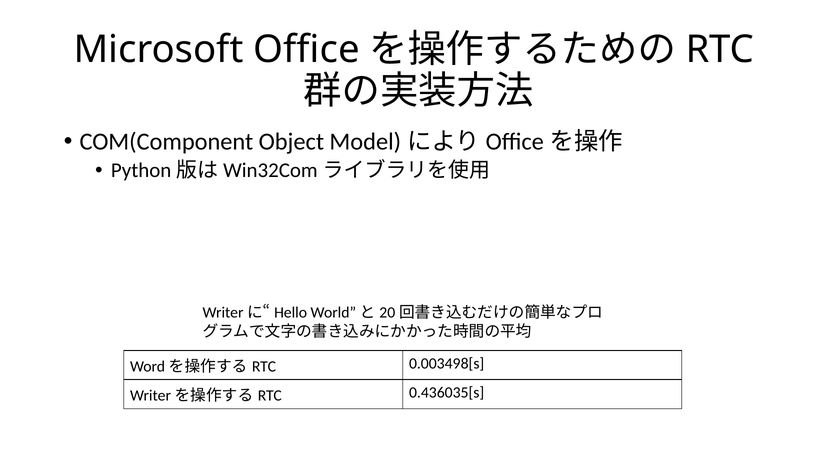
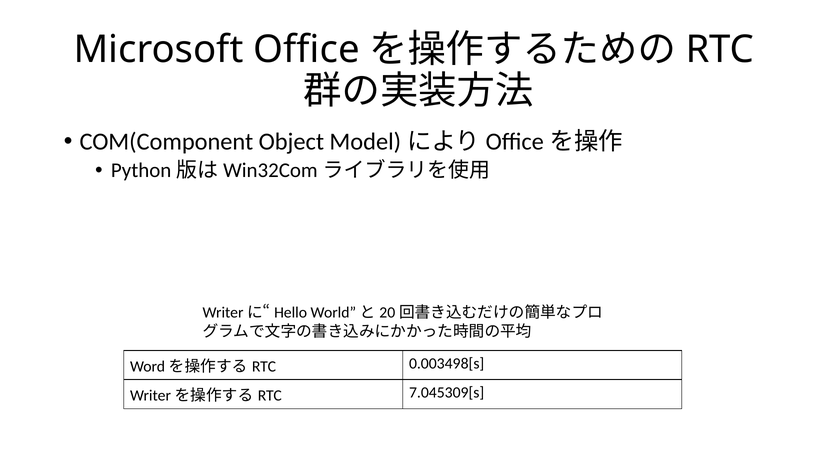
0.436035[s: 0.436035[s -> 7.045309[s
